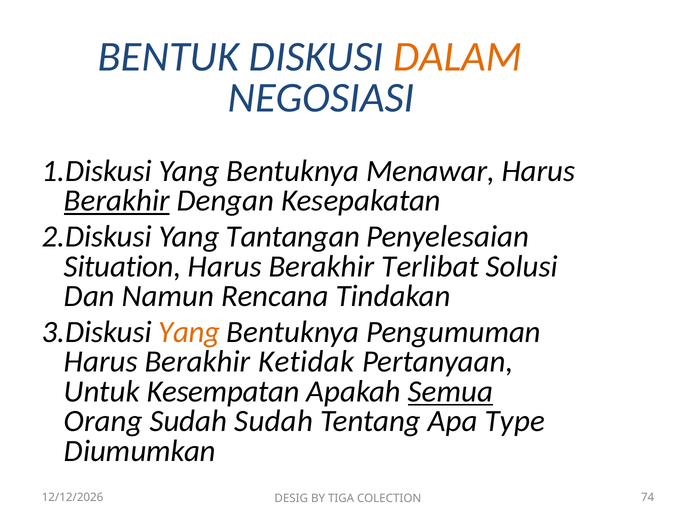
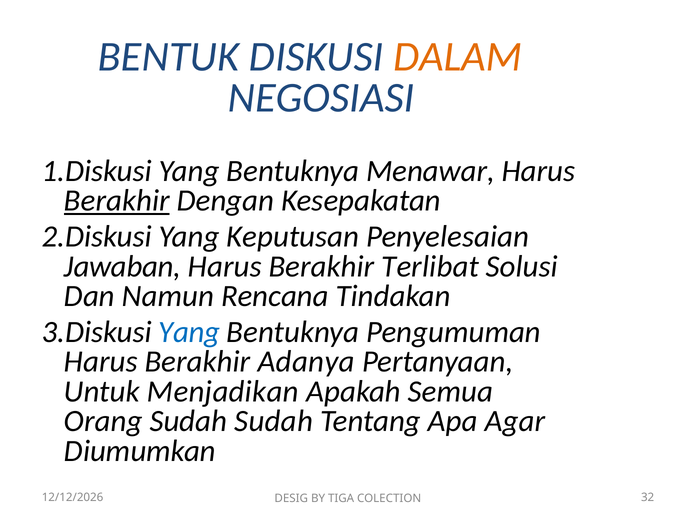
Tantangan: Tantangan -> Keputusan
Situation: Situation -> Jawaban
Yang at (189, 332) colour: orange -> blue
Ketidak: Ketidak -> Adanya
Kesempatan: Kesempatan -> Menjadikan
Semua underline: present -> none
Type: Type -> Agar
74: 74 -> 32
